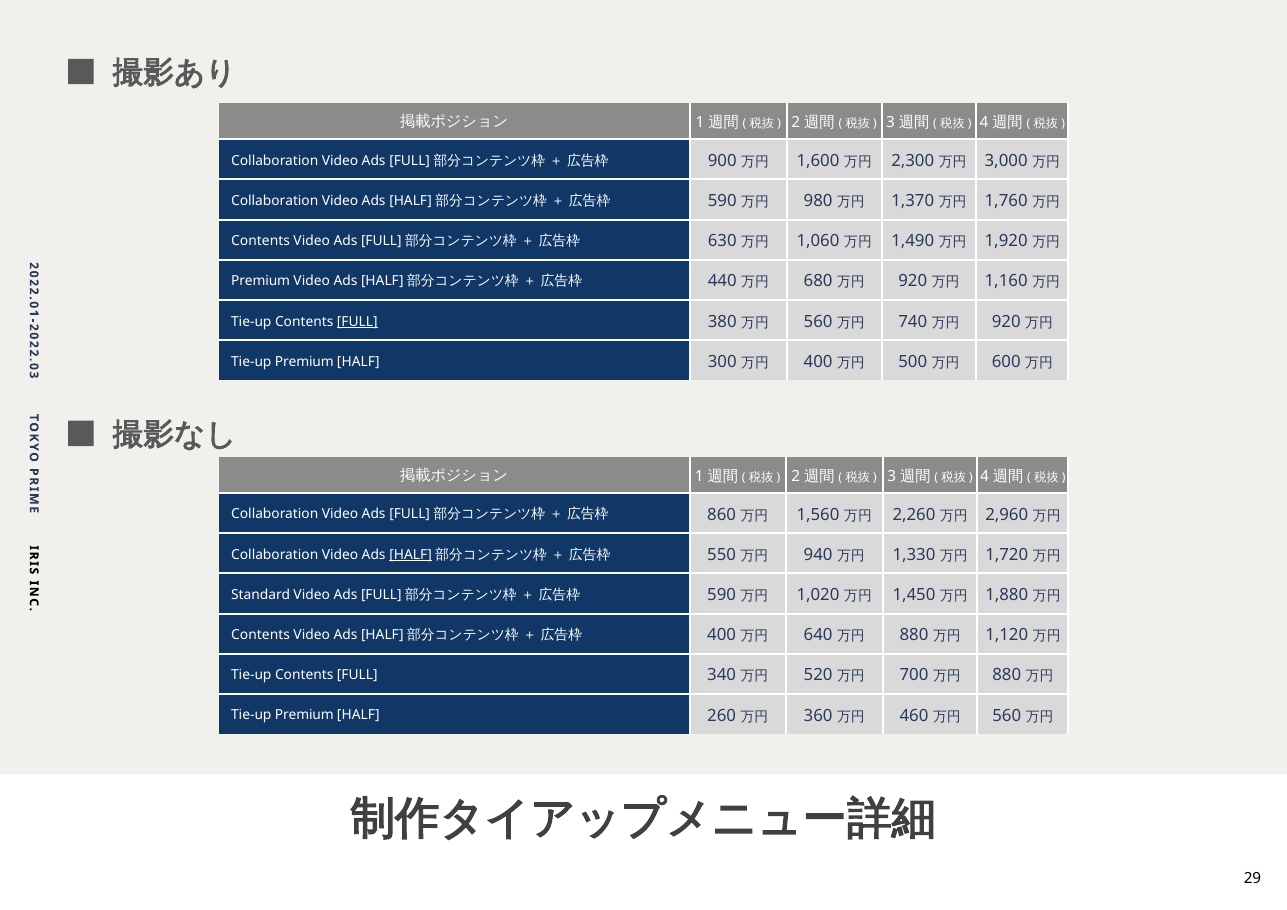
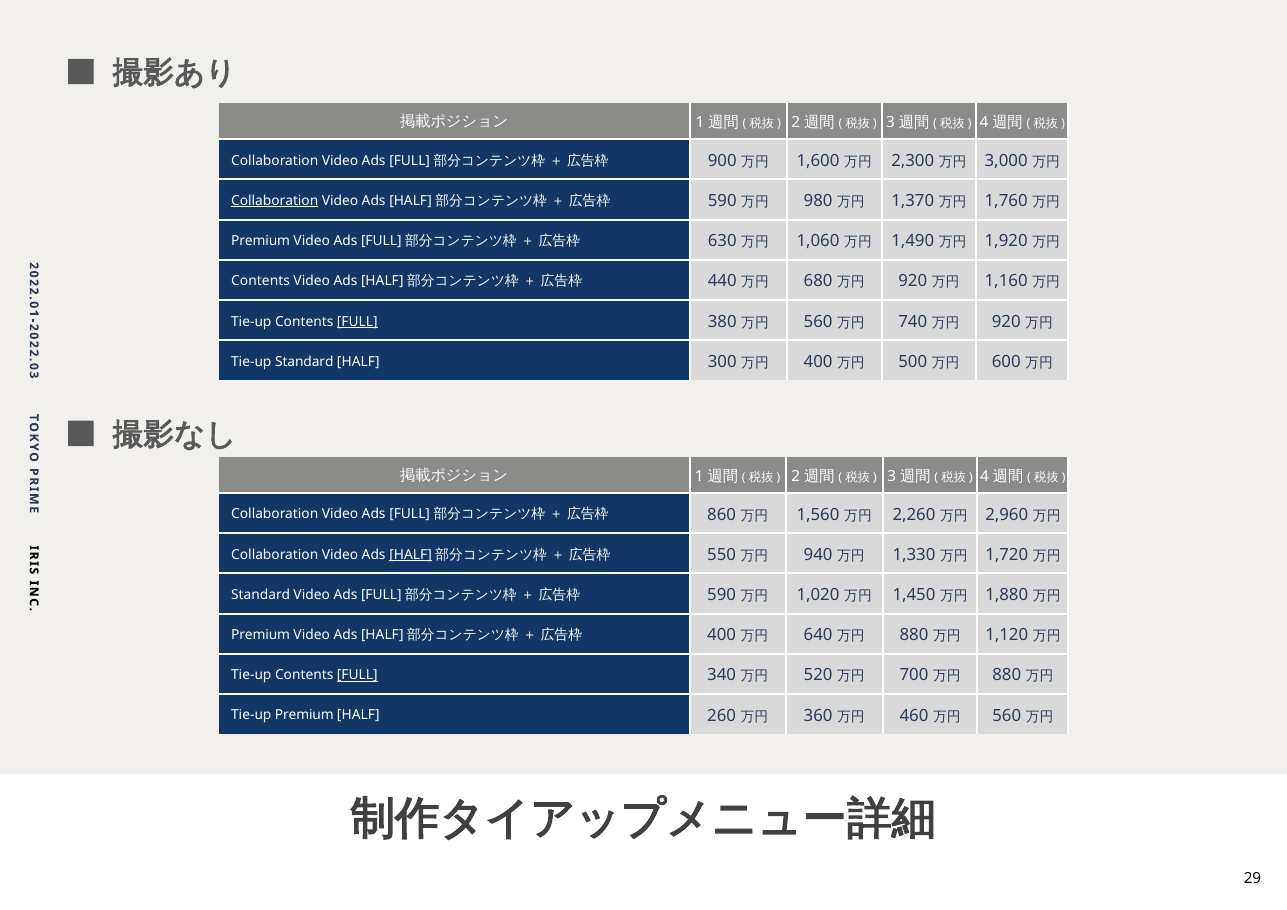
Collaboration at (275, 201) underline: none -> present
Contents at (261, 241): Contents -> Premium
Premium at (261, 281): Premium -> Contents
Premium at (304, 362): Premium -> Standard
Contents at (261, 635): Contents -> Premium
FULL at (357, 675) underline: none -> present
